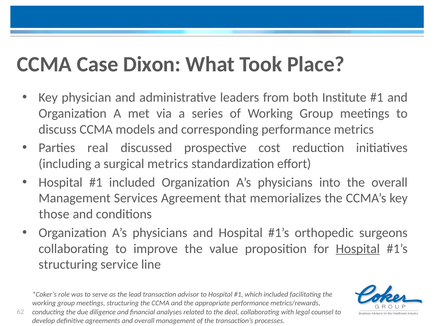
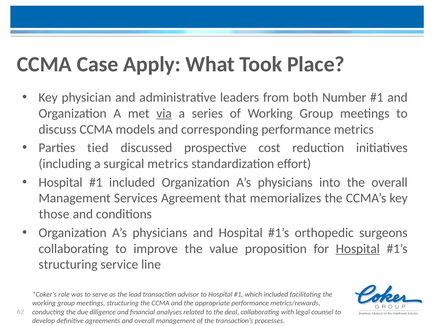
Dixon: Dixon -> Apply
Institute: Institute -> Number
via underline: none -> present
real: real -> tied
